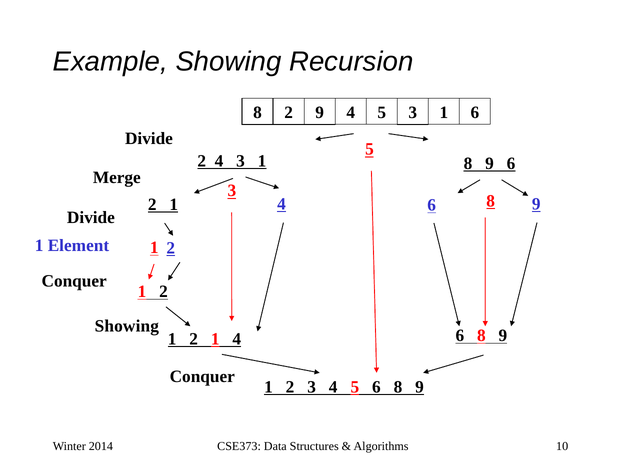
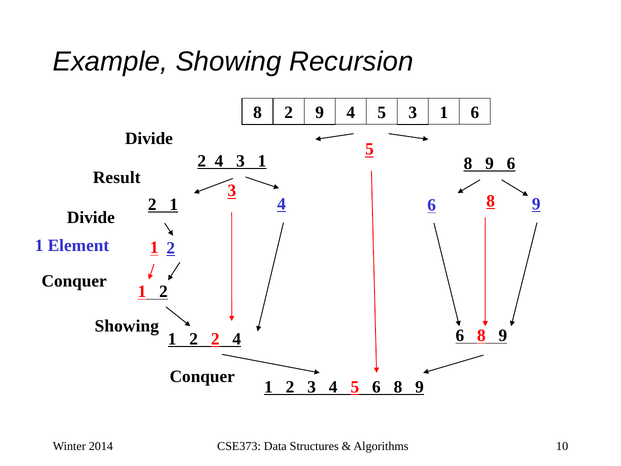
Merge: Merge -> Result
1 at (215, 339): 1 -> 2
